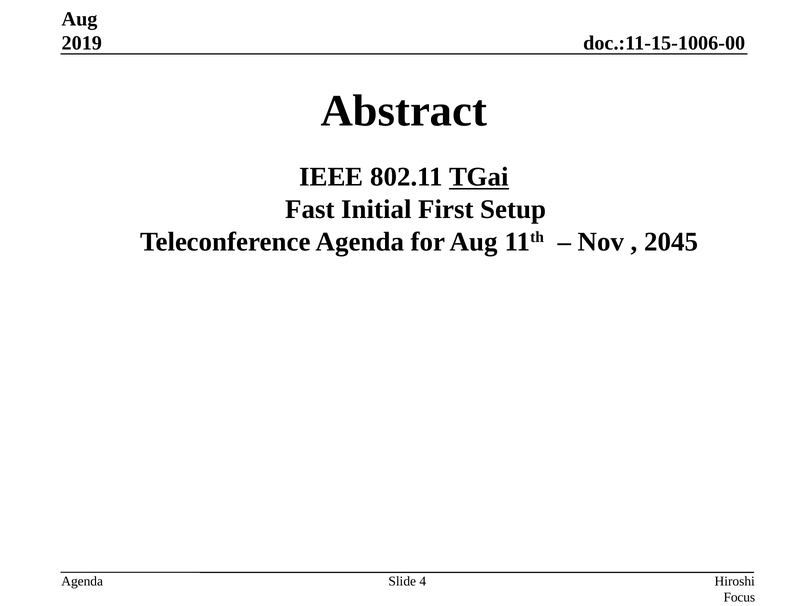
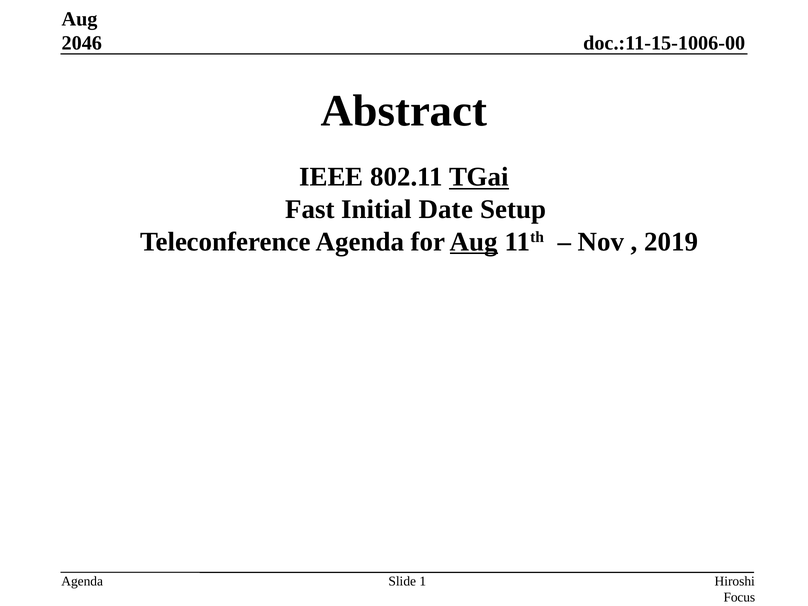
2019: 2019 -> 2046
First: First -> Date
Aug at (474, 242) underline: none -> present
2045: 2045 -> 2019
4: 4 -> 1
